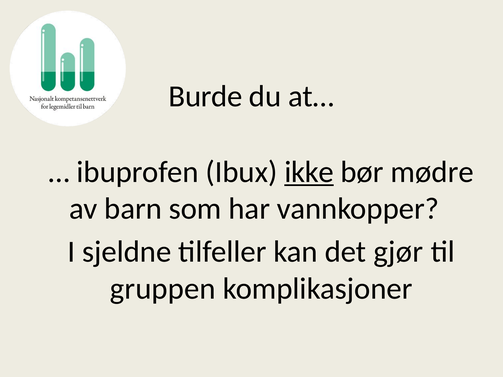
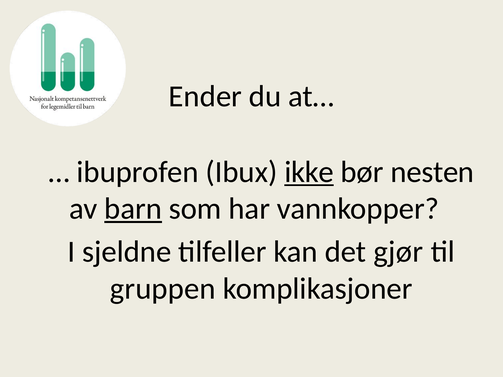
Burde: Burde -> Ender
mødre: mødre -> nesten
barn underline: none -> present
